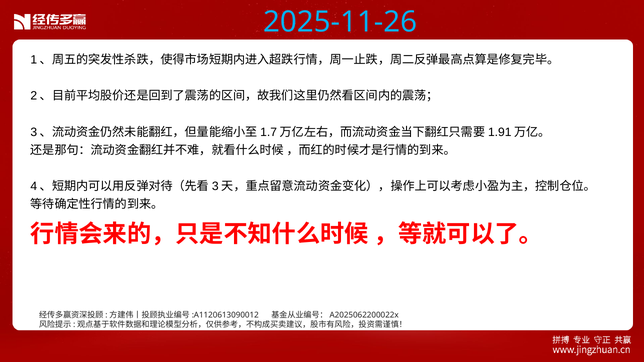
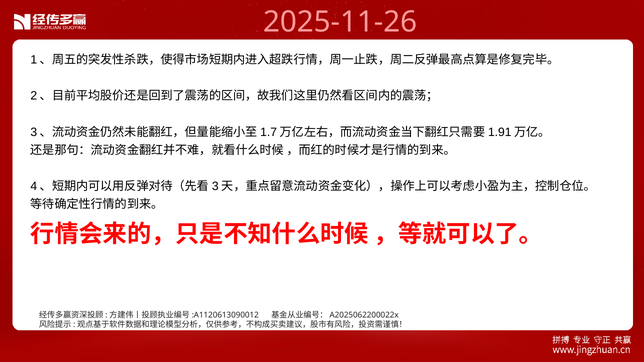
2025-11-26 colour: light blue -> pink
